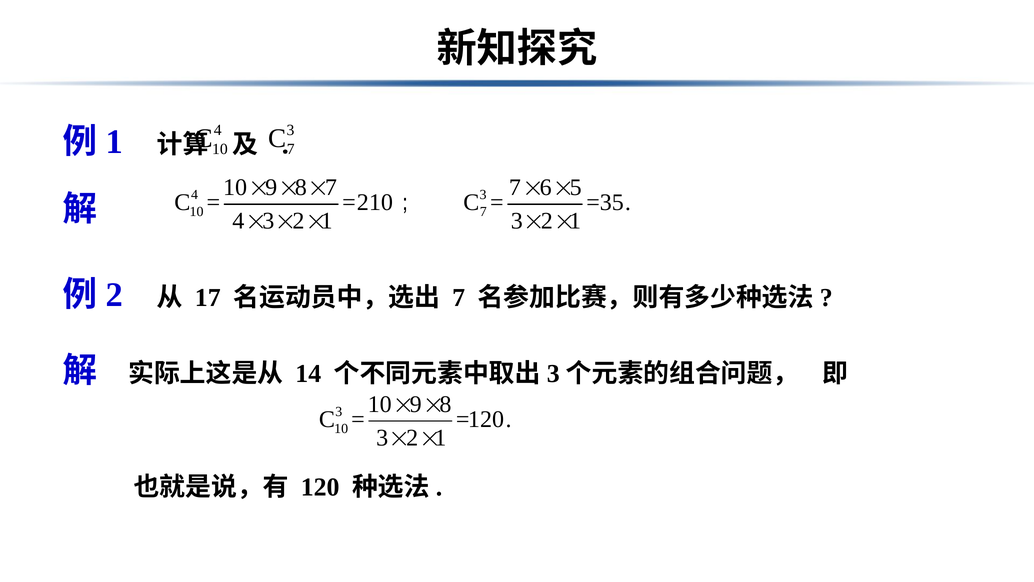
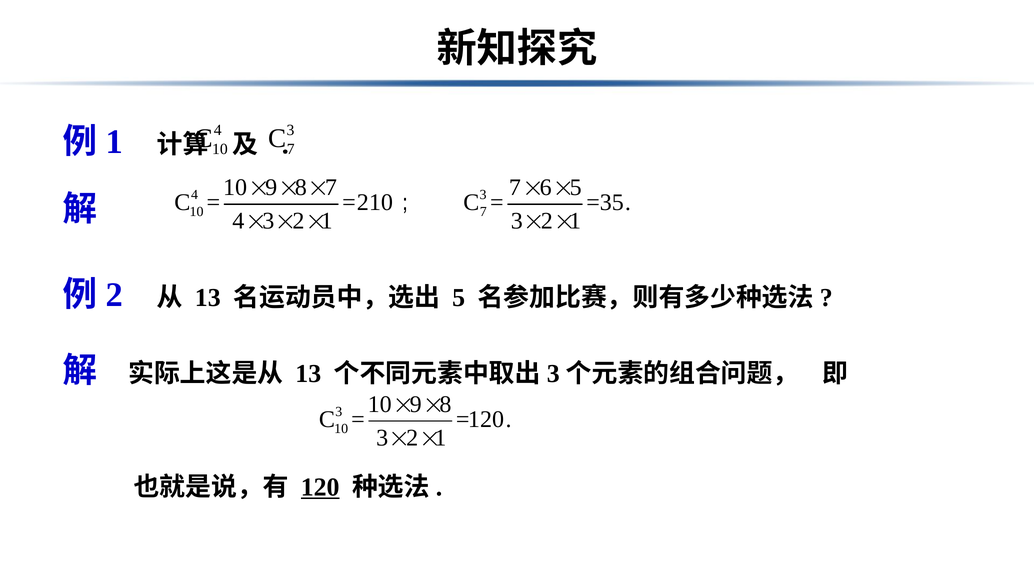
17 at (208, 297): 17 -> 13
7 at (459, 297): 7 -> 5
14 at (308, 374): 14 -> 13
120 underline: none -> present
